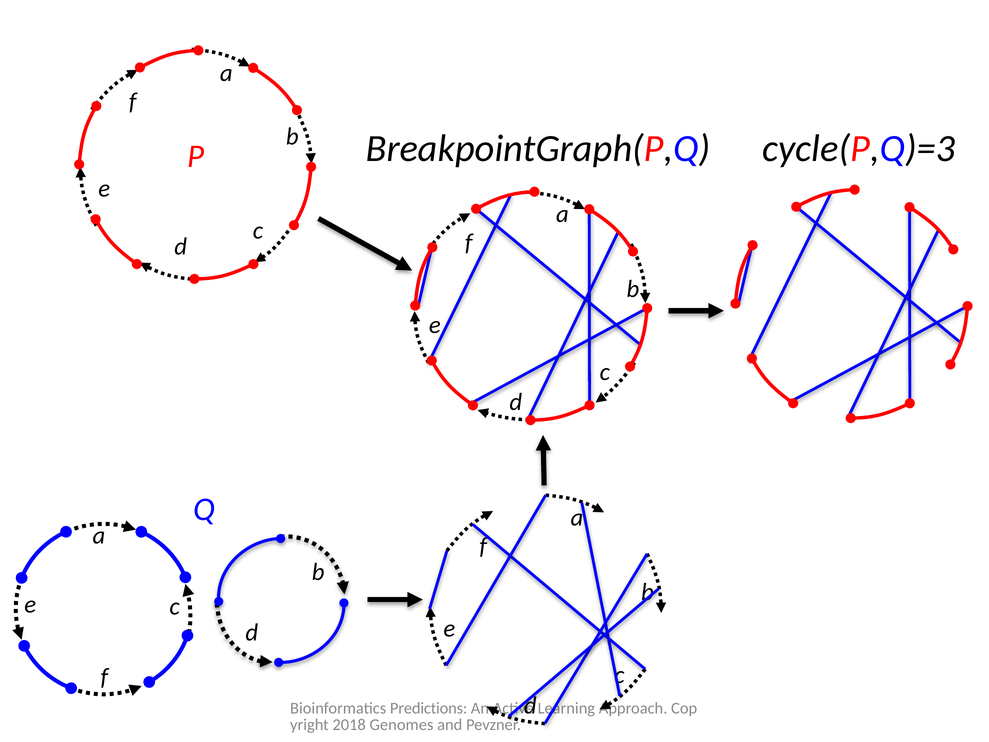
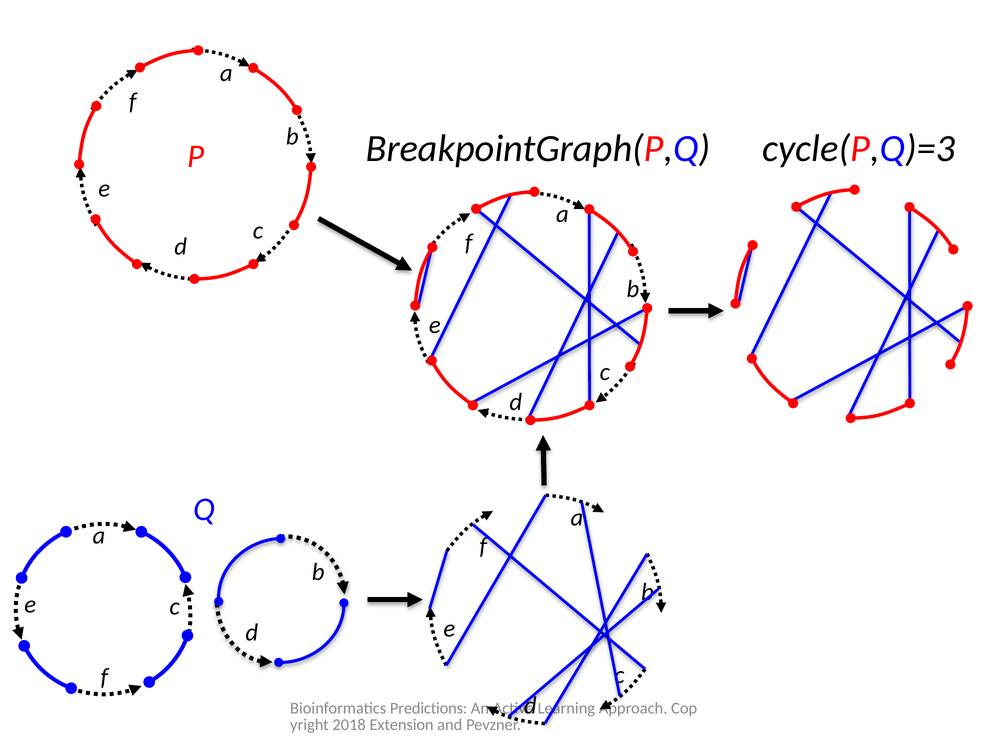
Genomes: Genomes -> Extension
